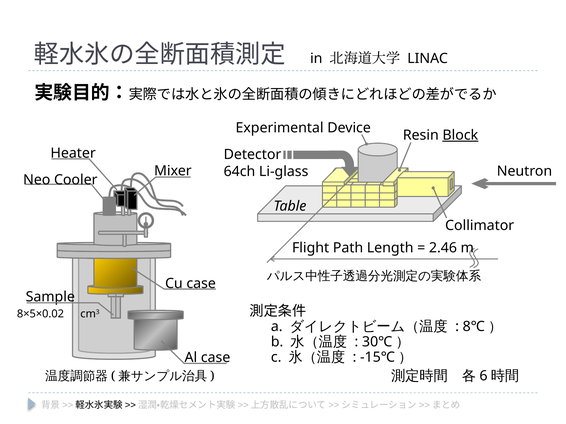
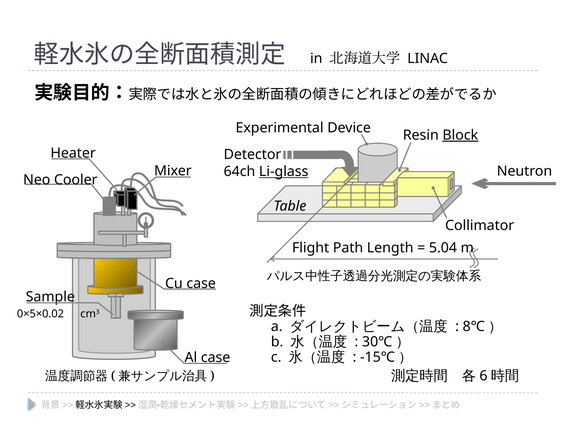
Li-glass underline: none -> present
2.46: 2.46 -> 5.04
8×5×0.02: 8×5×0.02 -> 0×5×0.02
